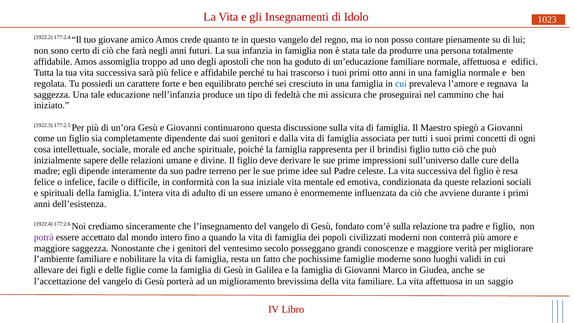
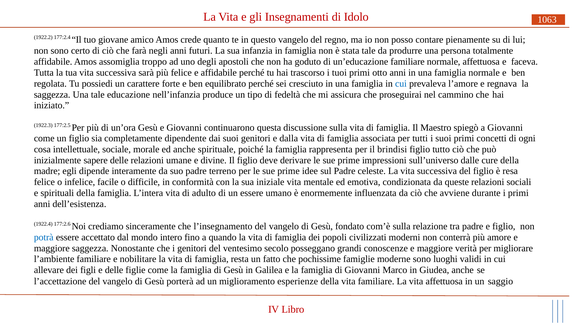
1023: 1023 -> 1063
edifici: edifici -> faceva
potrà colour: purple -> blue
brevissima: brevissima -> esperienze
